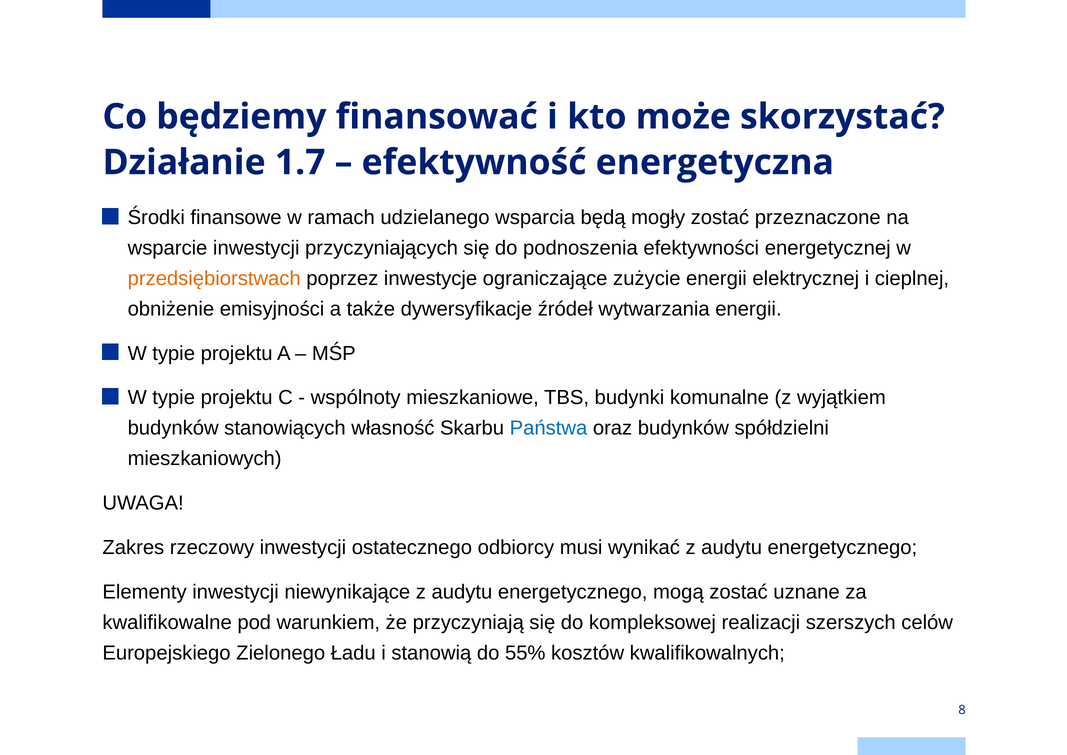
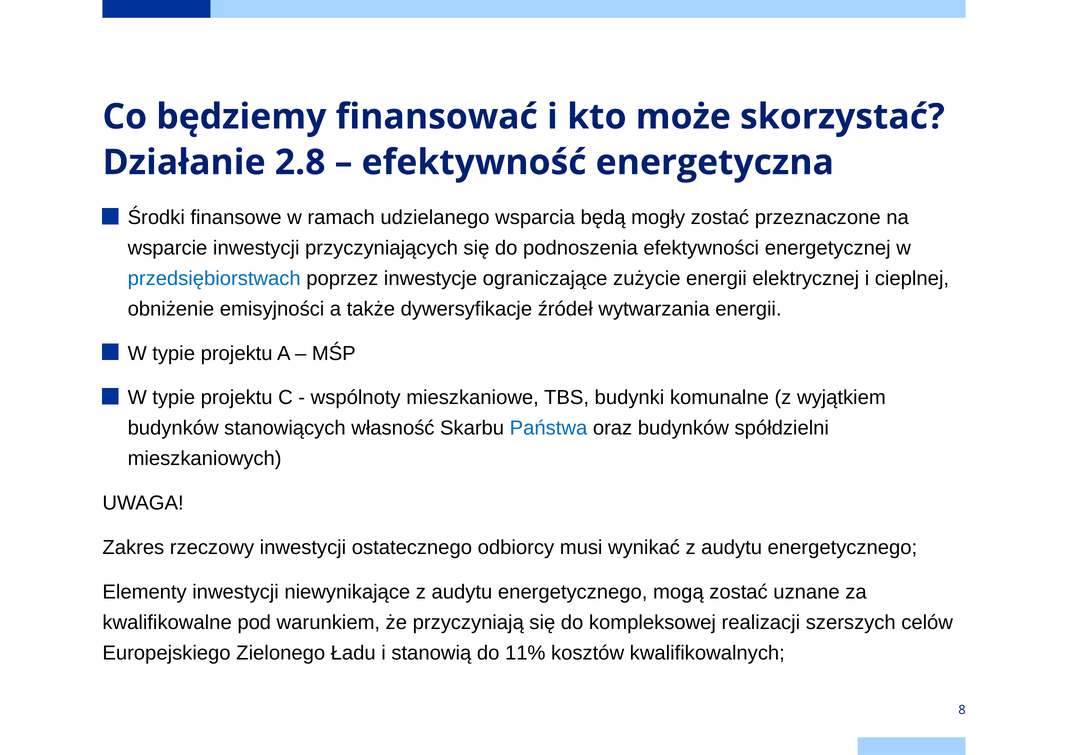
1.7: 1.7 -> 2.8
przedsiębiorstwach colour: orange -> blue
55%: 55% -> 11%
